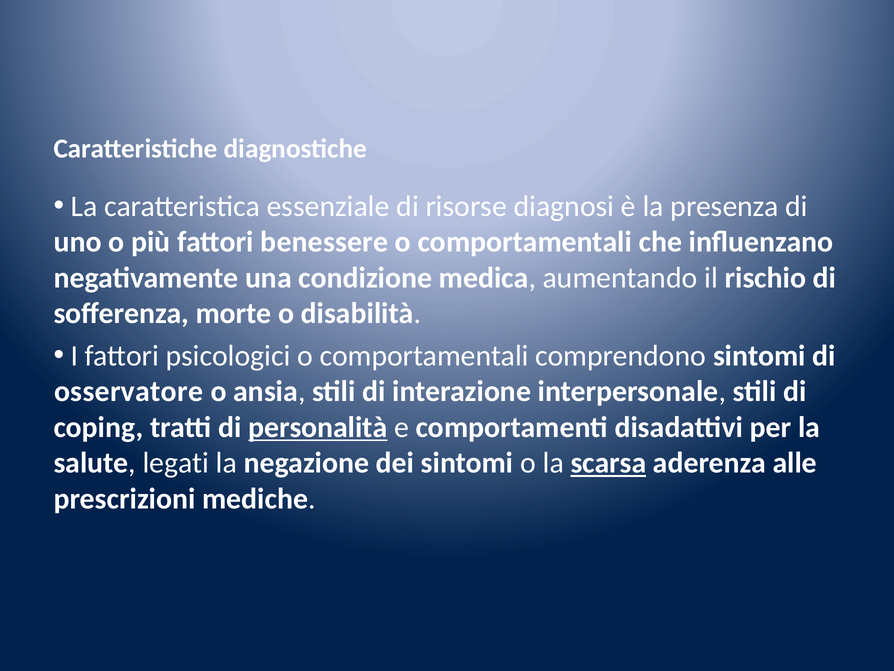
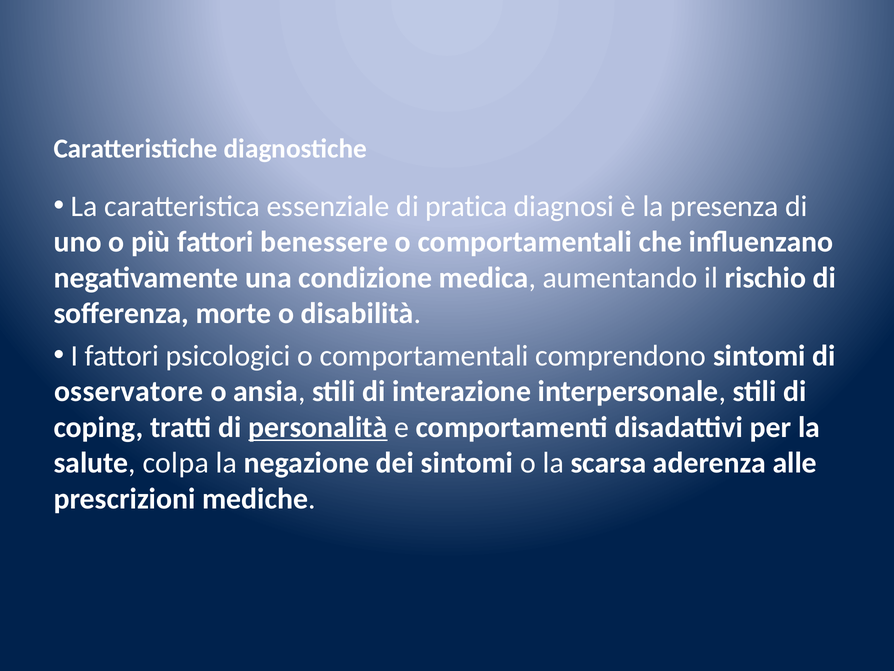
risorse: risorse -> pratica
legati: legati -> colpa
scarsa underline: present -> none
